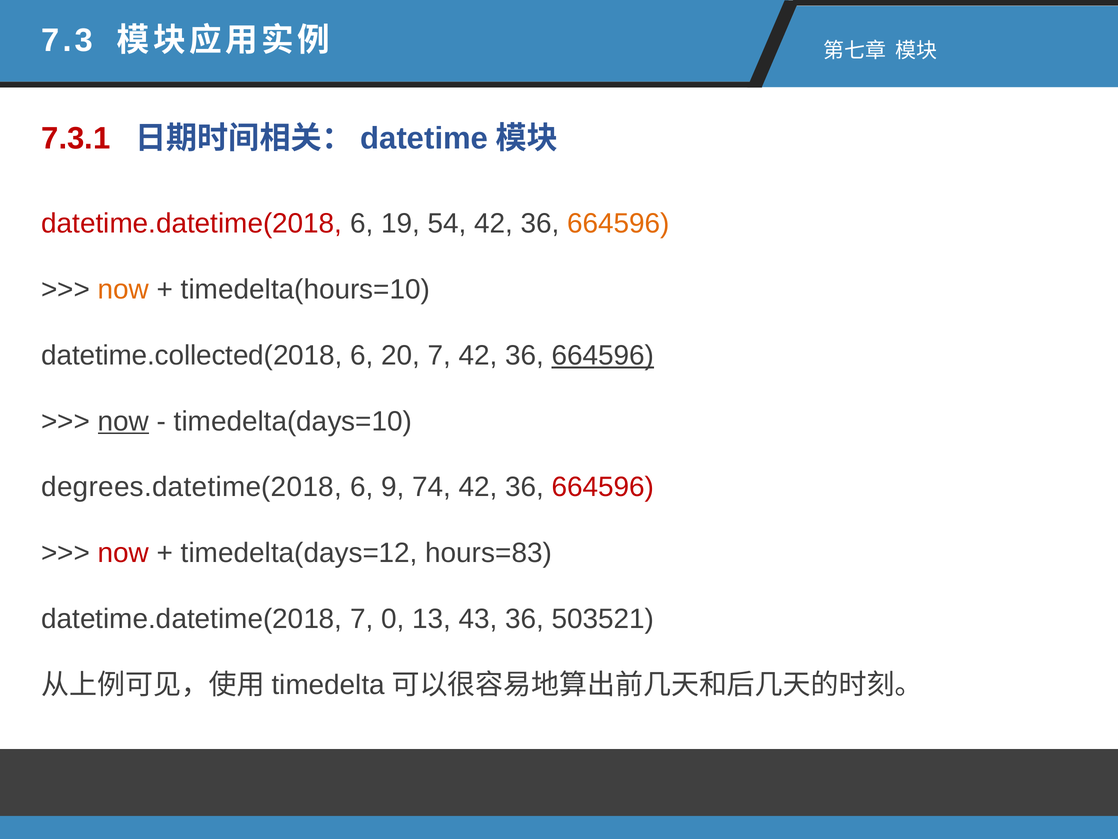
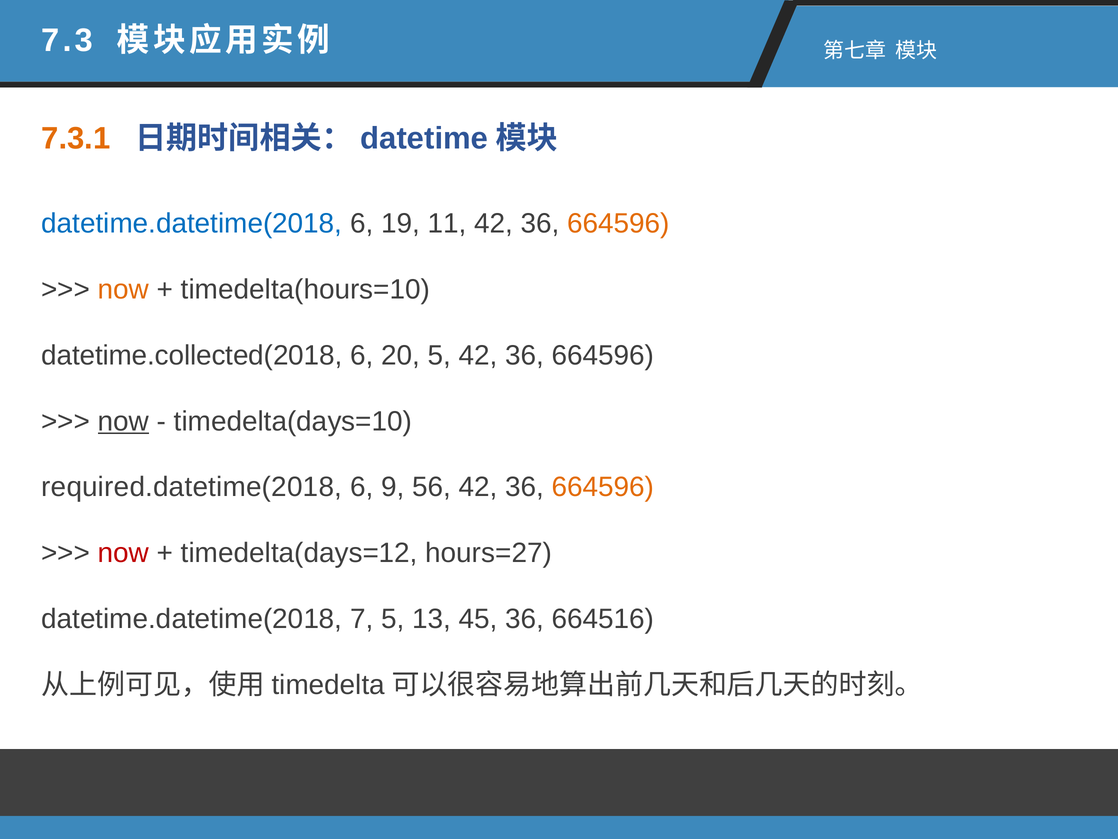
7.3.1 colour: red -> orange
datetime.datetime(2018 at (192, 224) colour: red -> blue
54: 54 -> 11
20 7: 7 -> 5
664596 at (603, 355) underline: present -> none
degrees.datetime(2018: degrees.datetime(2018 -> required.datetime(2018
74: 74 -> 56
664596 at (603, 487) colour: red -> orange
hours=83: hours=83 -> hours=27
7 0: 0 -> 5
43: 43 -> 45
503521: 503521 -> 664516
